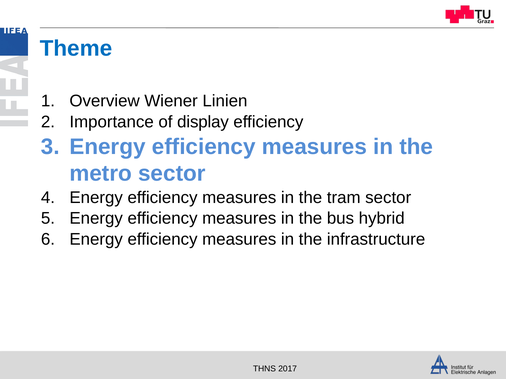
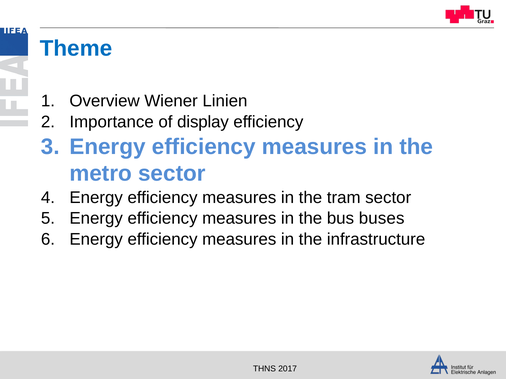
hybrid: hybrid -> buses
